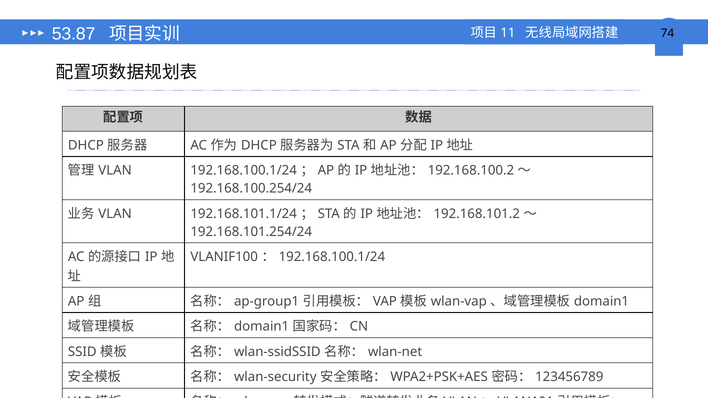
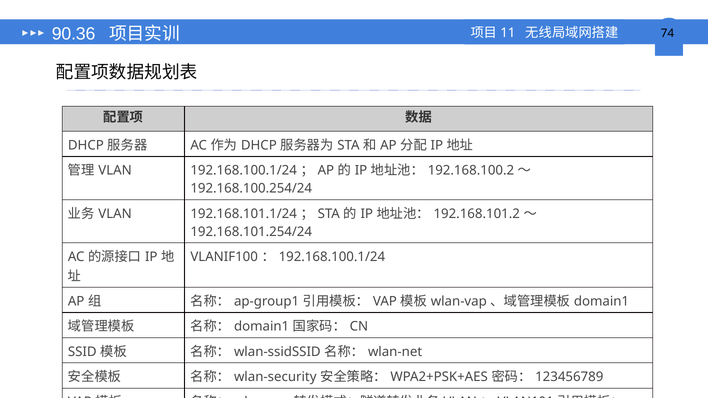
53.87: 53.87 -> 90.36
